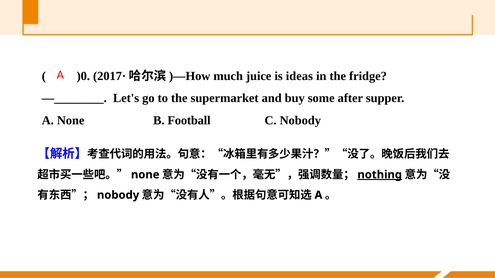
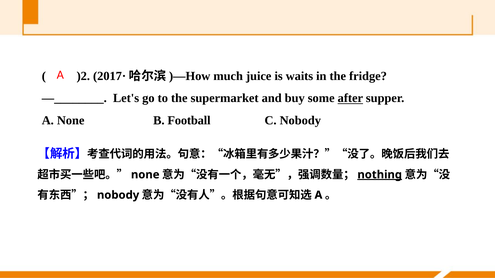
)0: )0 -> )2
ideas: ideas -> waits
after underline: none -> present
